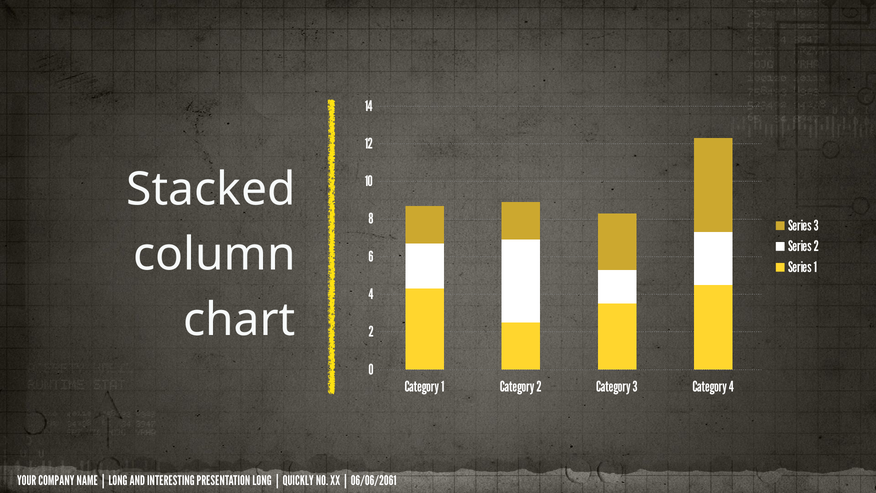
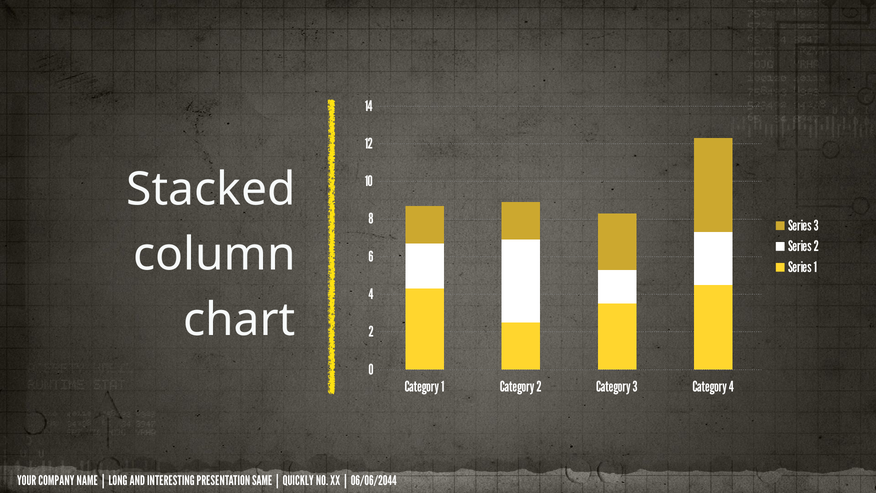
PRESENTATION LONG: LONG -> SAME
06/06/2061: 06/06/2061 -> 06/06/2044
